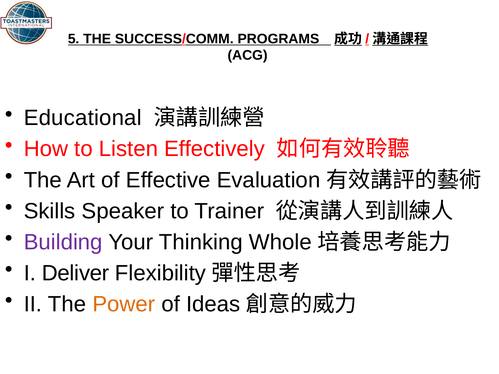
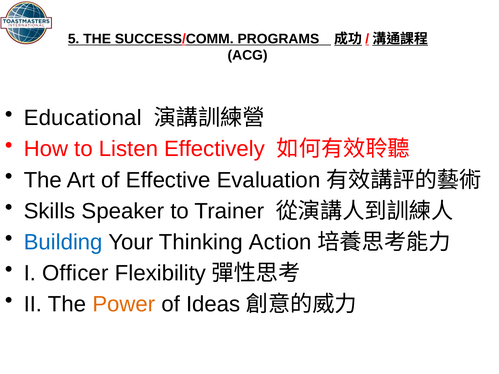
Building colour: purple -> blue
Whole: Whole -> Action
Deliver: Deliver -> Officer
